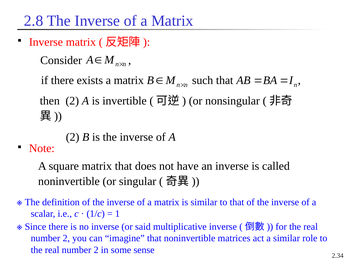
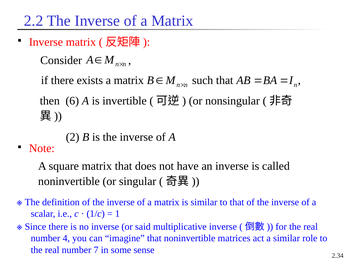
2.8: 2.8 -> 2.2
then 2: 2 -> 6
2 at (66, 239): 2 -> 4
2 at (96, 250): 2 -> 7
